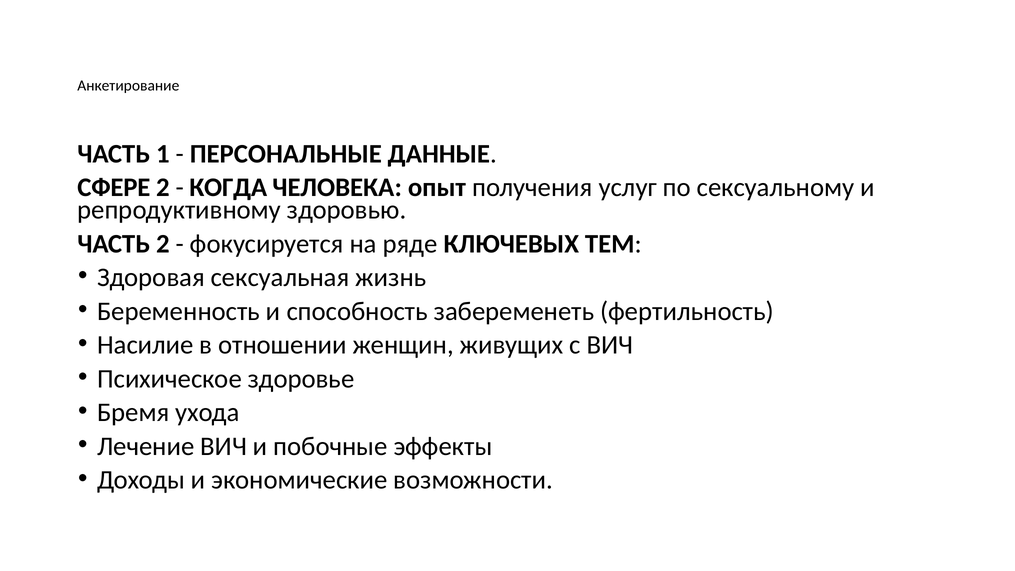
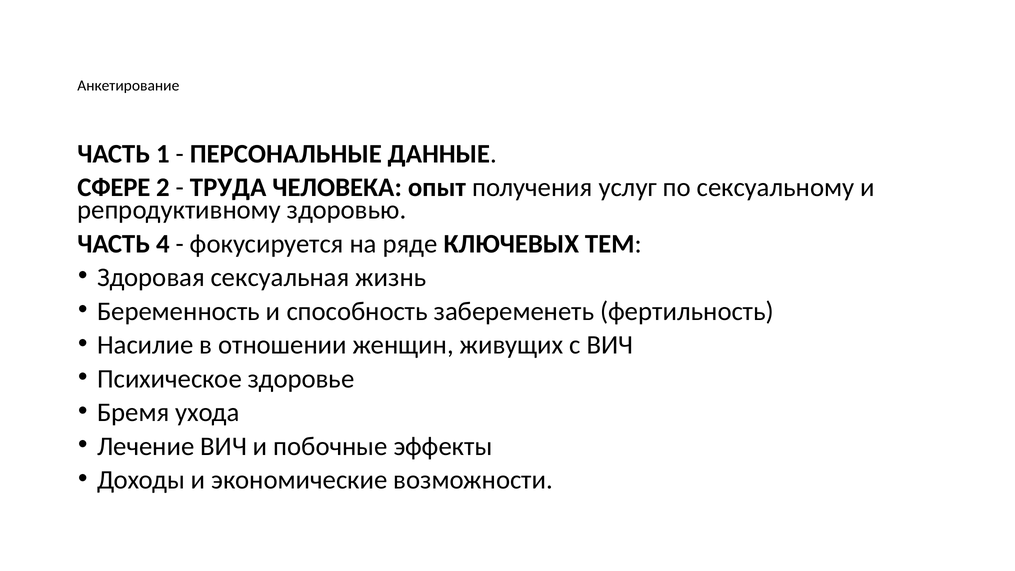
КОГДА: КОГДА -> ТРУДА
ЧАСТЬ 2: 2 -> 4
